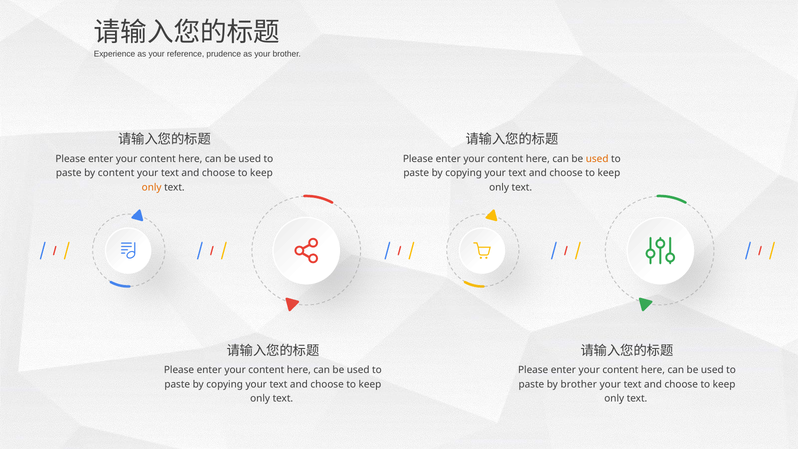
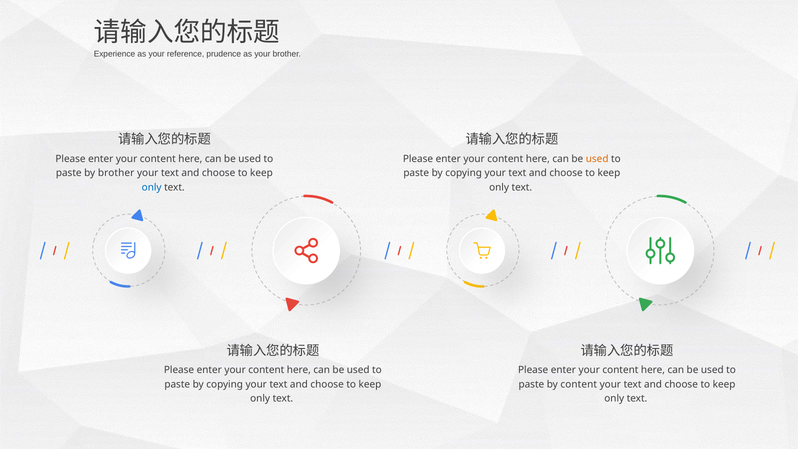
by content: content -> brother
only at (152, 187) colour: orange -> blue
by brother: brother -> content
